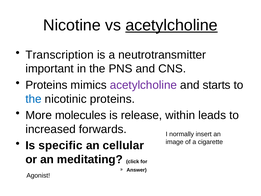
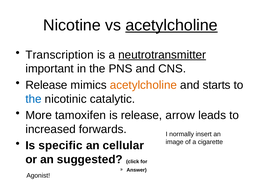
neutrotransmitter underline: none -> present
Proteins at (46, 85): Proteins -> Release
acetylcholine at (143, 85) colour: purple -> orange
nicotinic proteins: proteins -> catalytic
molecules: molecules -> tamoxifen
within: within -> arrow
meditating: meditating -> suggested
